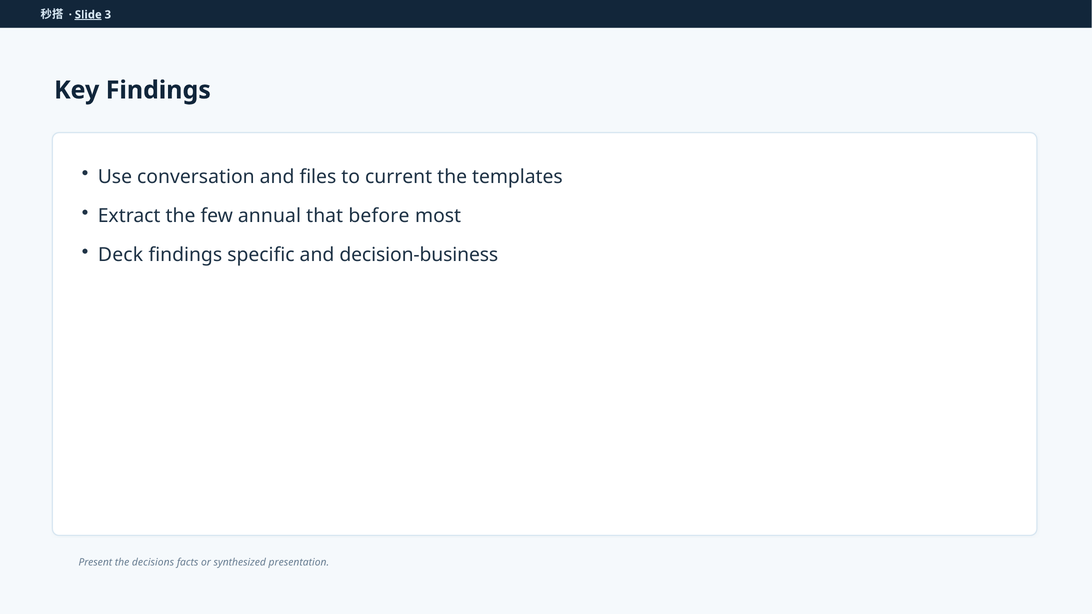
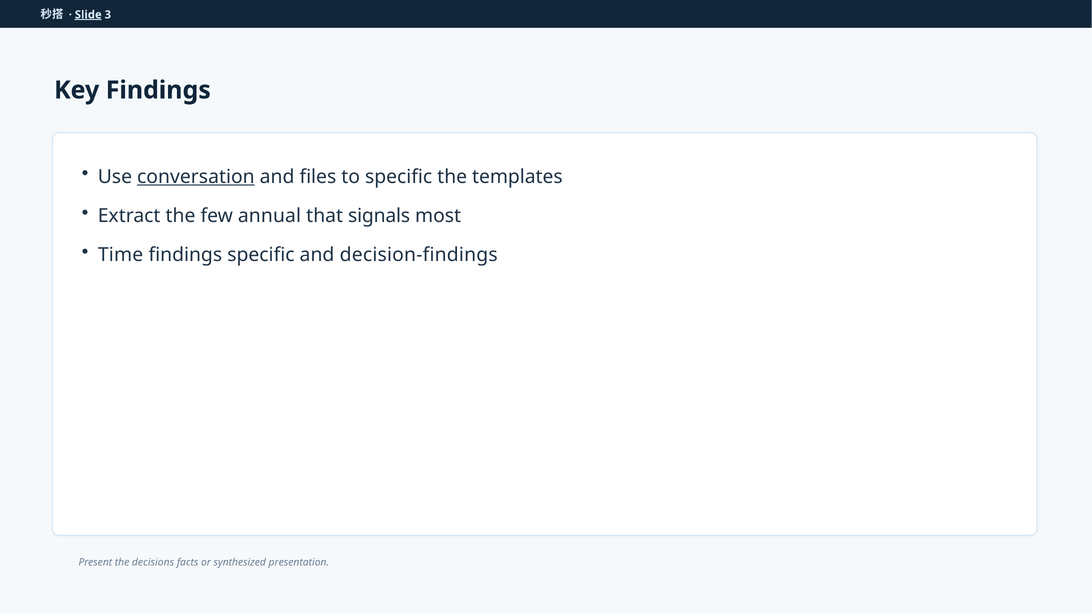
conversation underline: none -> present
to current: current -> specific
before: before -> signals
Deck: Deck -> Time
decision-business: decision-business -> decision-findings
